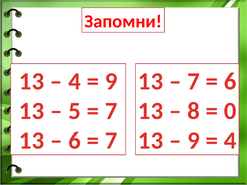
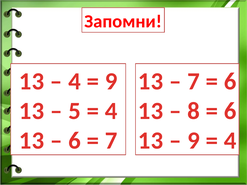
7 at (111, 111): 7 -> 4
0 at (230, 111): 0 -> 6
